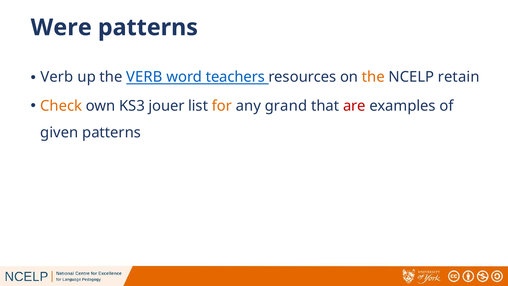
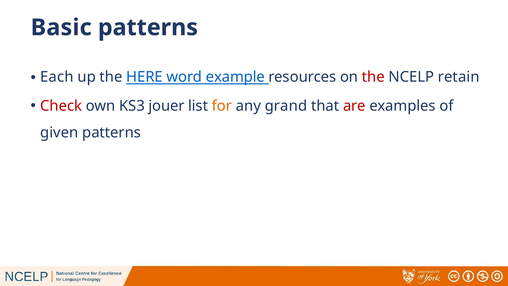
Were: Were -> Basic
Verb at (57, 77): Verb -> Each
the VERB: VERB -> HERE
teachers: teachers -> example
the at (373, 77) colour: orange -> red
Check colour: orange -> red
